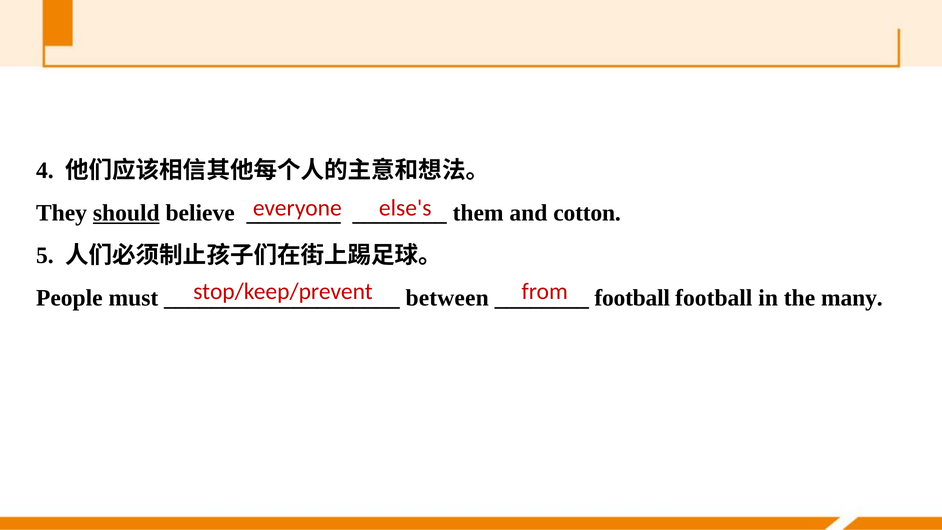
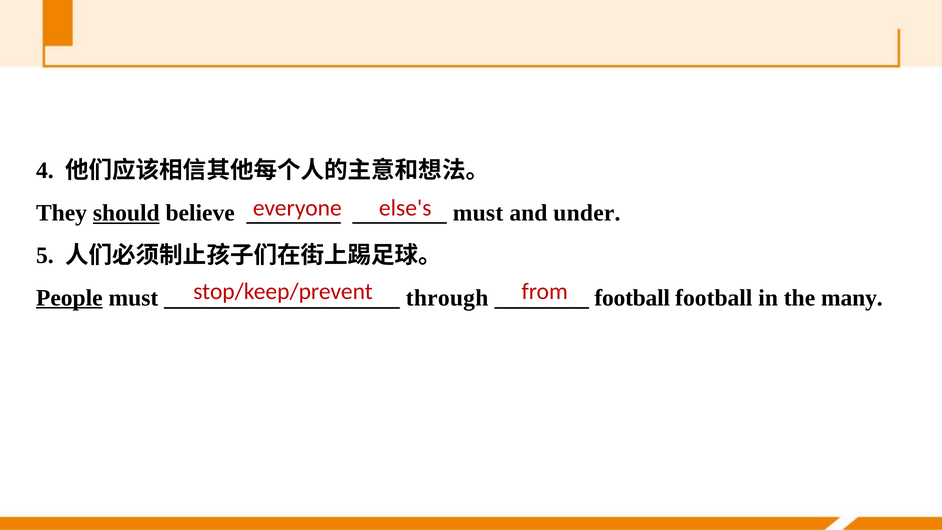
them at (478, 213): them -> must
cotton: cotton -> under
People underline: none -> present
between: between -> through
